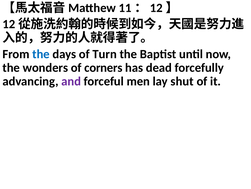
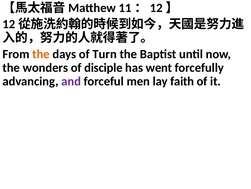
the at (41, 54) colour: blue -> orange
corners: corners -> disciple
dead: dead -> went
shut: shut -> faith
